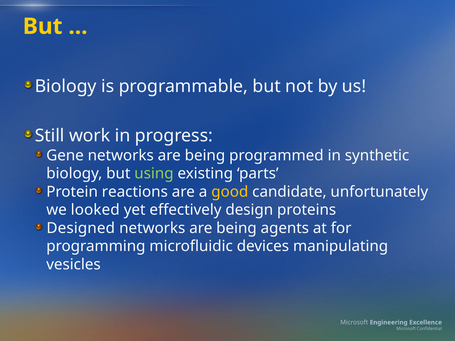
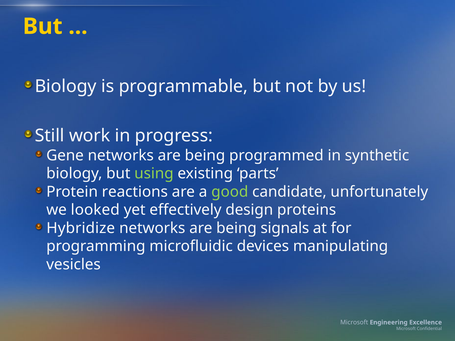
good colour: yellow -> light green
Designed: Designed -> Hybridize
agents: agents -> signals
